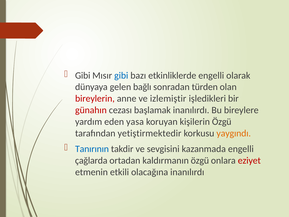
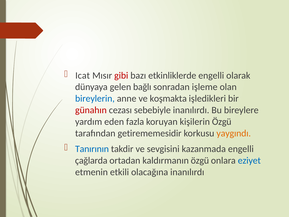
Gibi at (83, 75): Gibi -> Icat
gibi at (121, 75) colour: blue -> red
türden: türden -> işleme
bireylerin colour: red -> blue
izlemiştir: izlemiştir -> koşmakta
başlamak: başlamak -> sebebiyle
yasa: yasa -> fazla
yetiştirmektedir: yetiştirmektedir -> getirememesidir
eziyet colour: red -> blue
